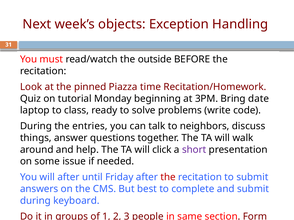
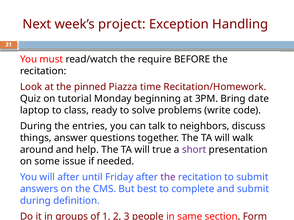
objects: objects -> project
outside: outside -> require
click: click -> true
the at (168, 178) colour: red -> purple
keyboard: keyboard -> definition
